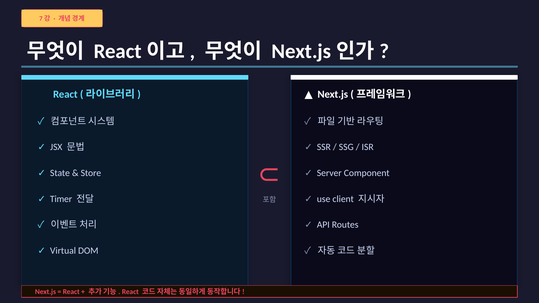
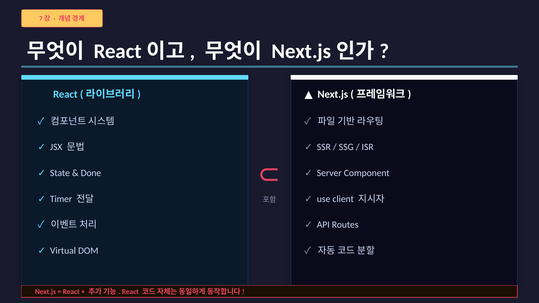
Store: Store -> Done
